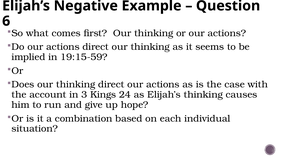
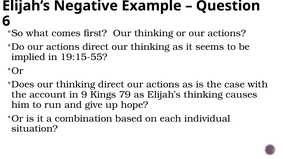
19:15-59: 19:15-59 -> 19:15-55
3: 3 -> 9
24: 24 -> 79
